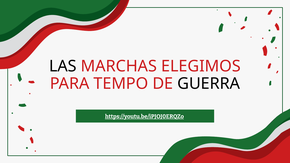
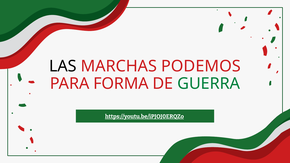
ELEGIMOS: ELEGIMOS -> PODEMOS
TEMPO: TEMPO -> FORMA
GUERRA colour: black -> green
